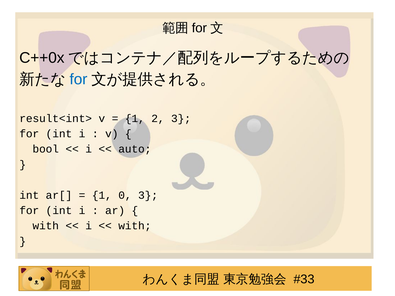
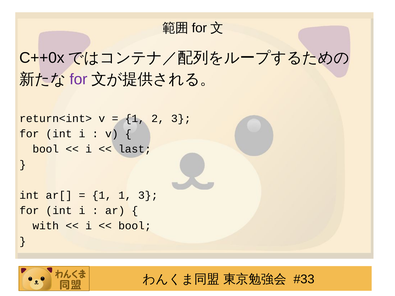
for at (79, 79) colour: blue -> purple
result<int>: result<int> -> return<int>
auto: auto -> last
1 0: 0 -> 1
with at (135, 226): with -> bool
